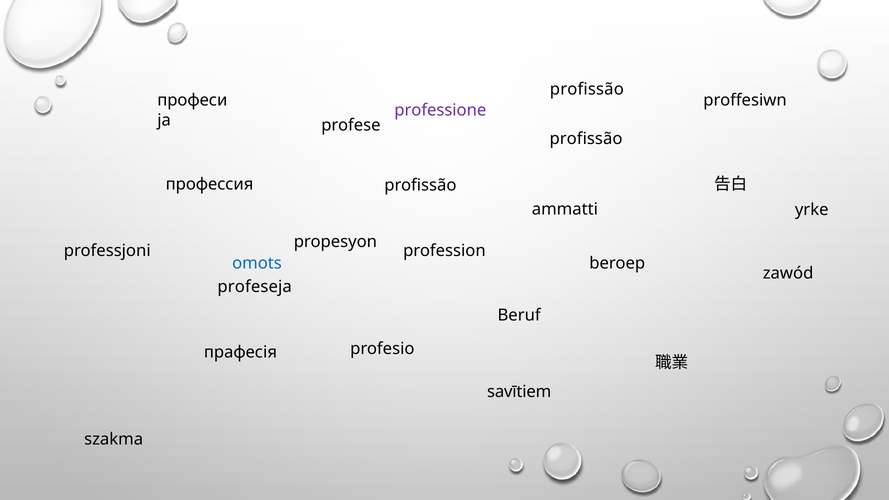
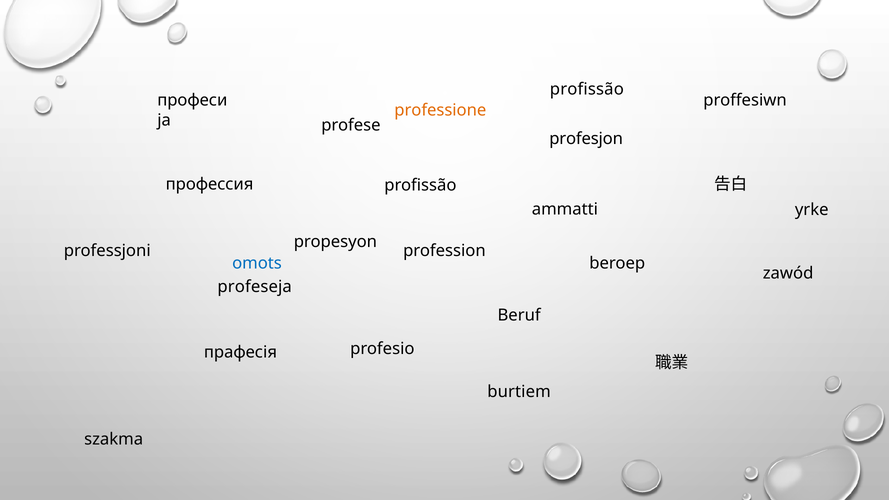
professione colour: purple -> orange
profissão at (586, 139): profissão -> profesjon
savītiem: savītiem -> burtiem
